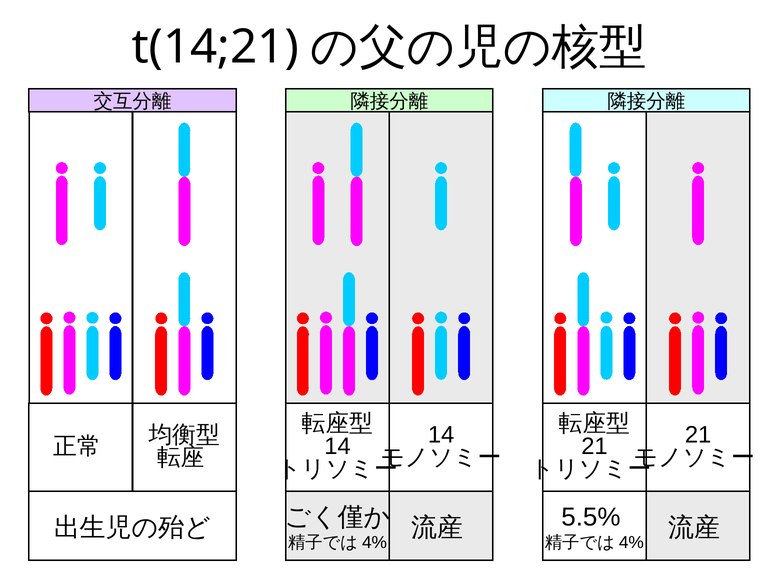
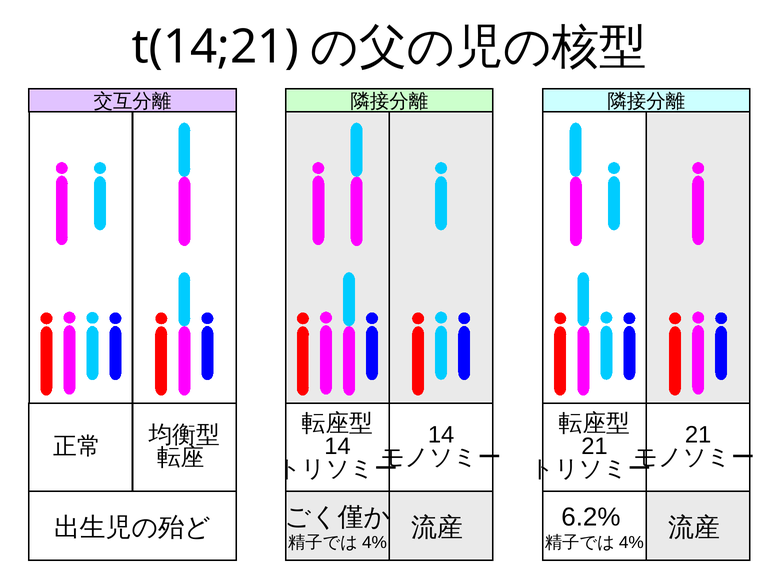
5.5%: 5.5% -> 6.2%
